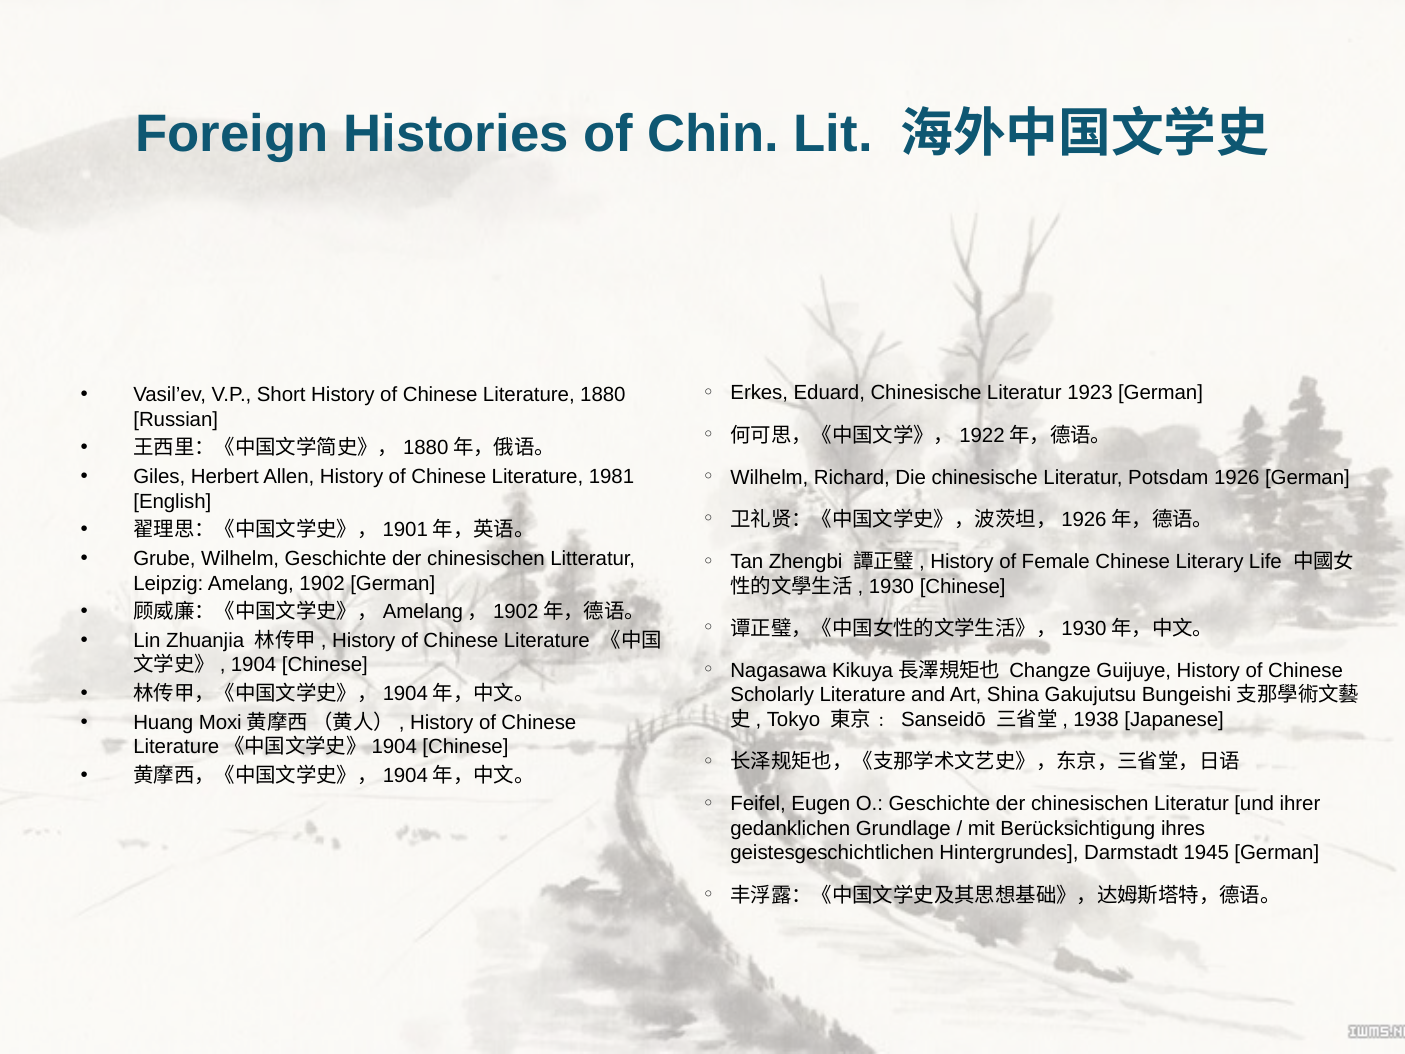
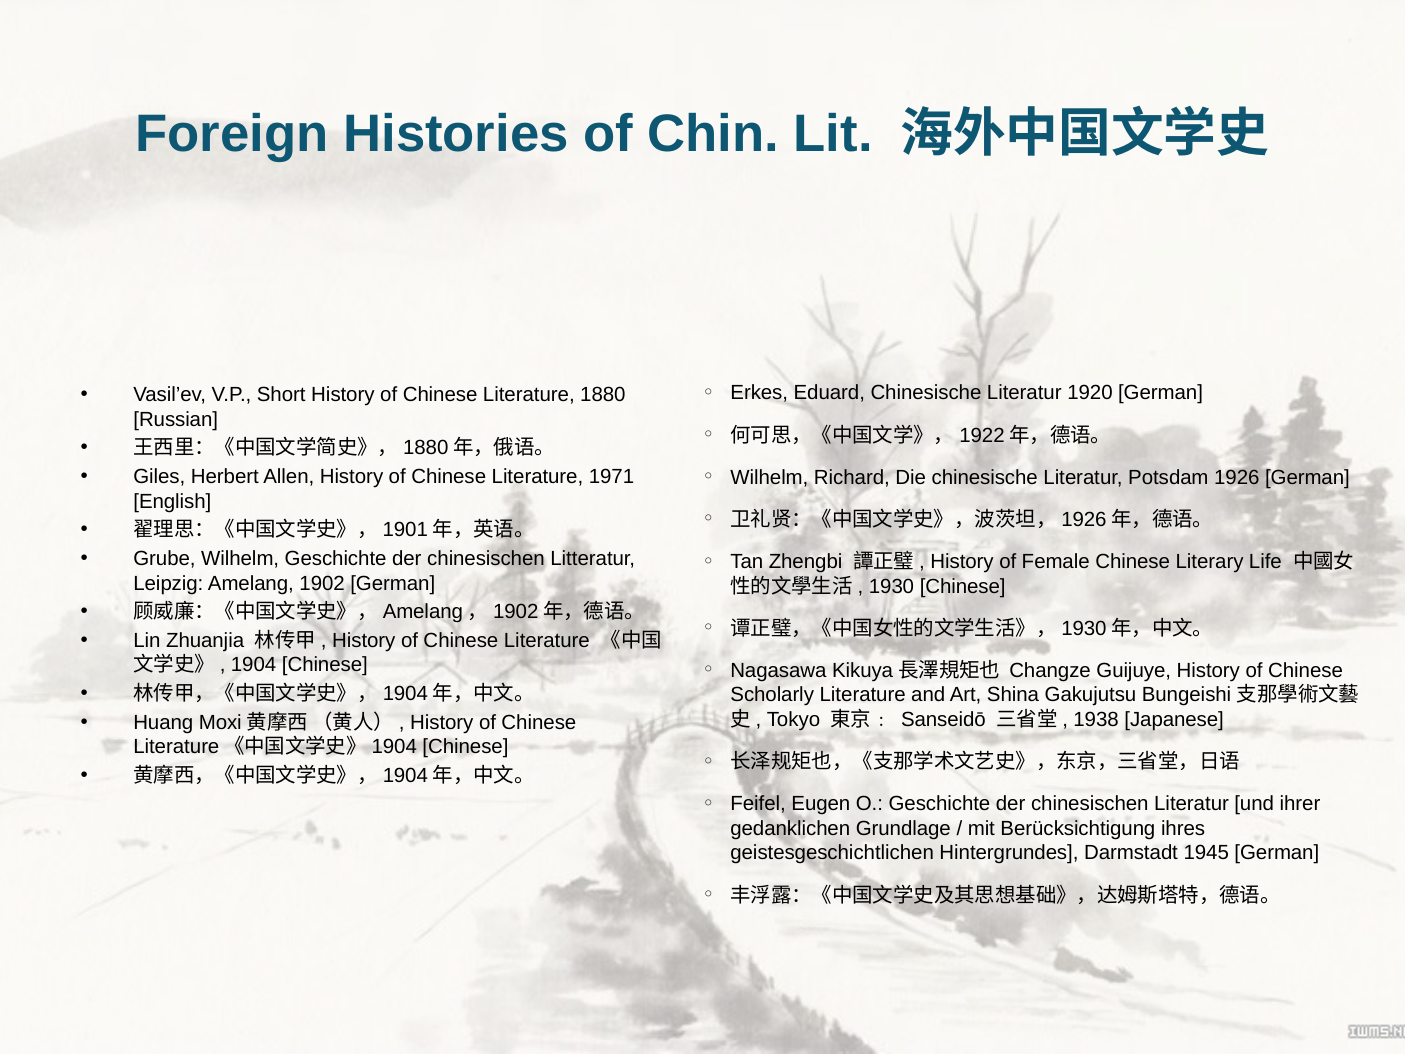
1923: 1923 -> 1920
1981: 1981 -> 1971
